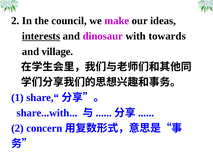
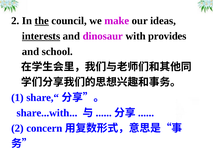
the underline: none -> present
towards: towards -> provides
village: village -> school
